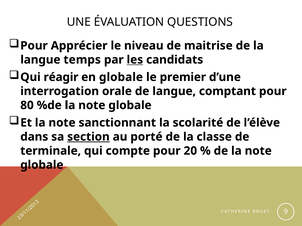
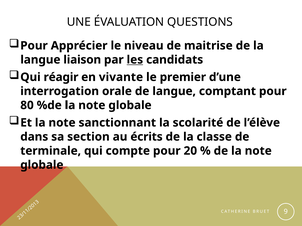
temps: temps -> liaison
en globale: globale -> vivante
section underline: present -> none
porté: porté -> écrits
